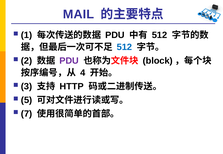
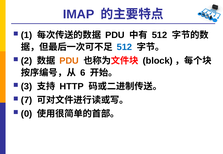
MAIL: MAIL -> IMAP
PDU at (69, 61) colour: purple -> orange
4: 4 -> 6
5: 5 -> 7
7: 7 -> 0
